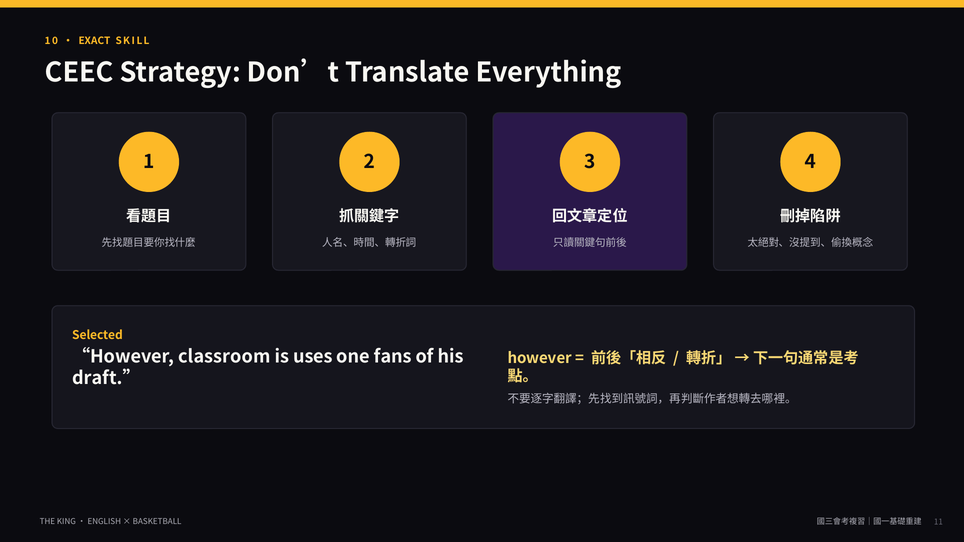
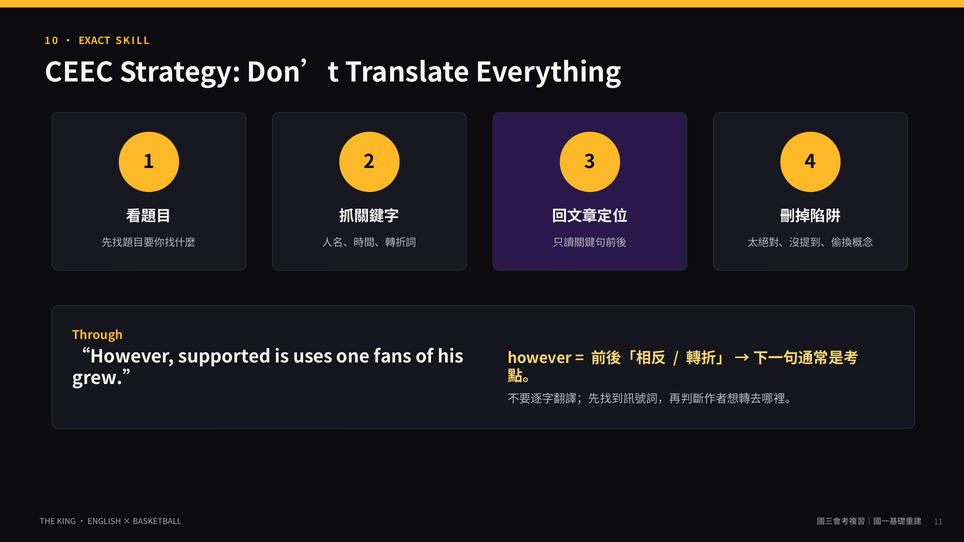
Selected: Selected -> Through
classroom: classroom -> supported
draft: draft -> grew
